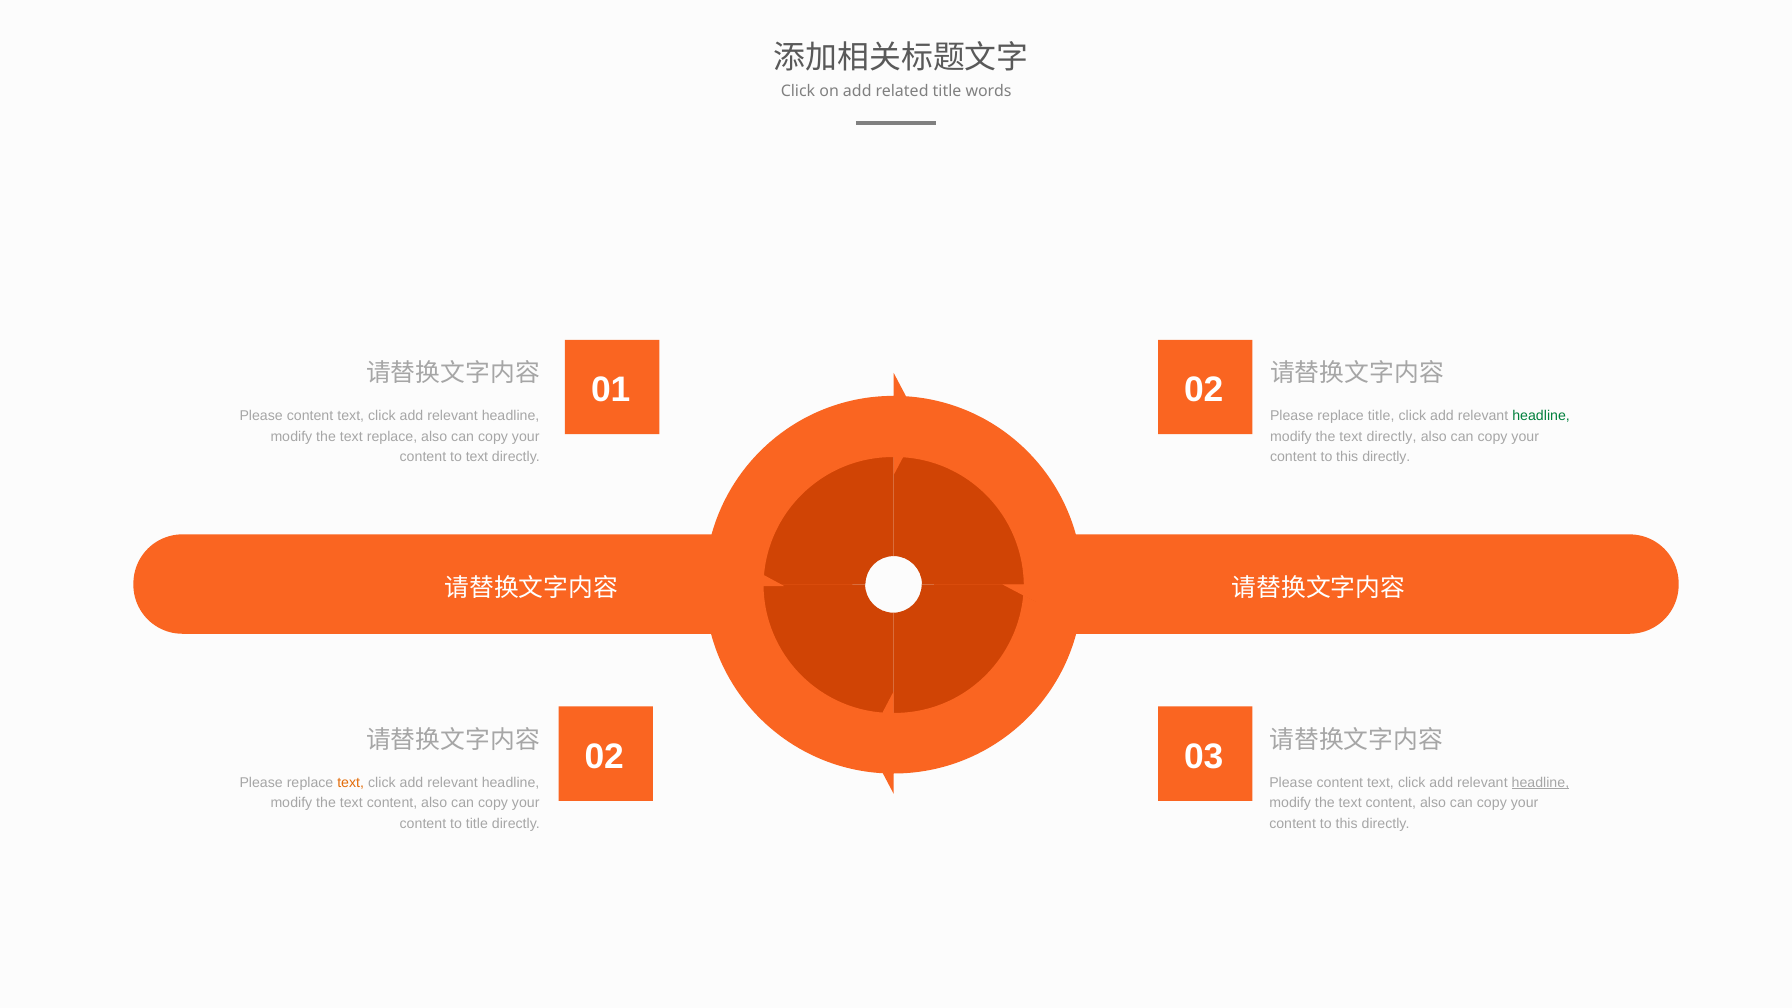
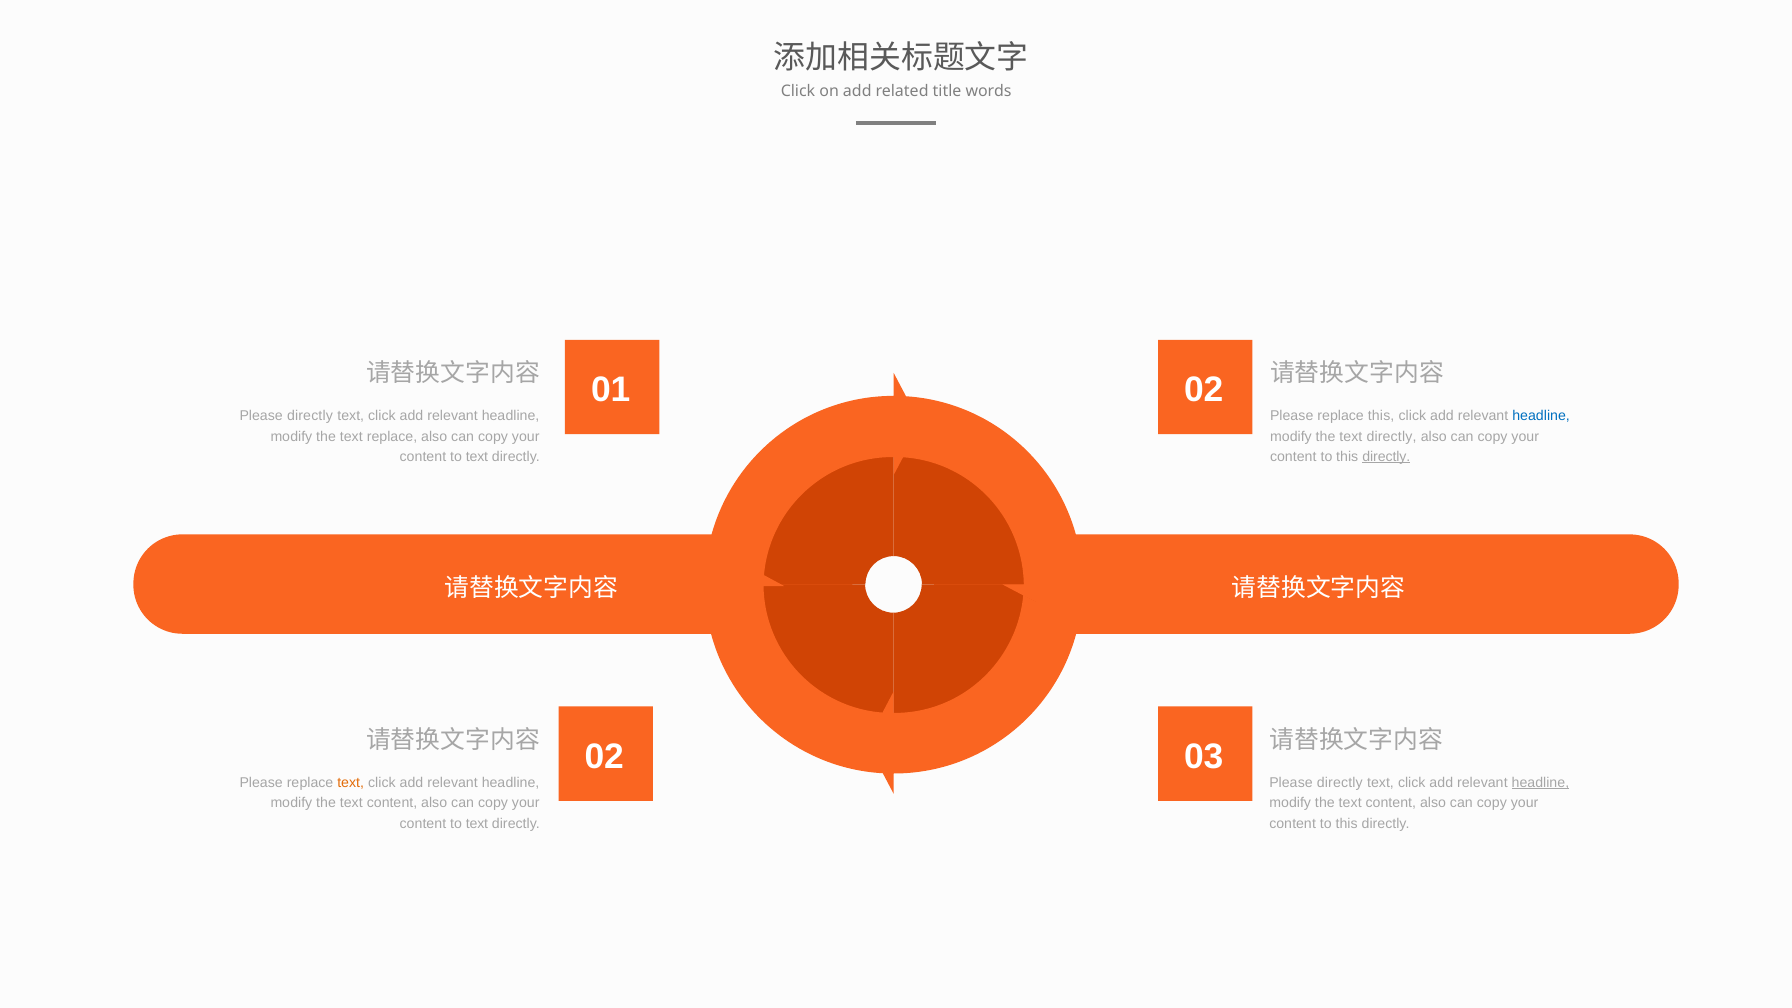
content at (310, 416): content -> directly
replace title: title -> this
headline at (1541, 416) colour: green -> blue
directly at (1386, 457) underline: none -> present
content at (1340, 783): content -> directly
title at (477, 823): title -> text
